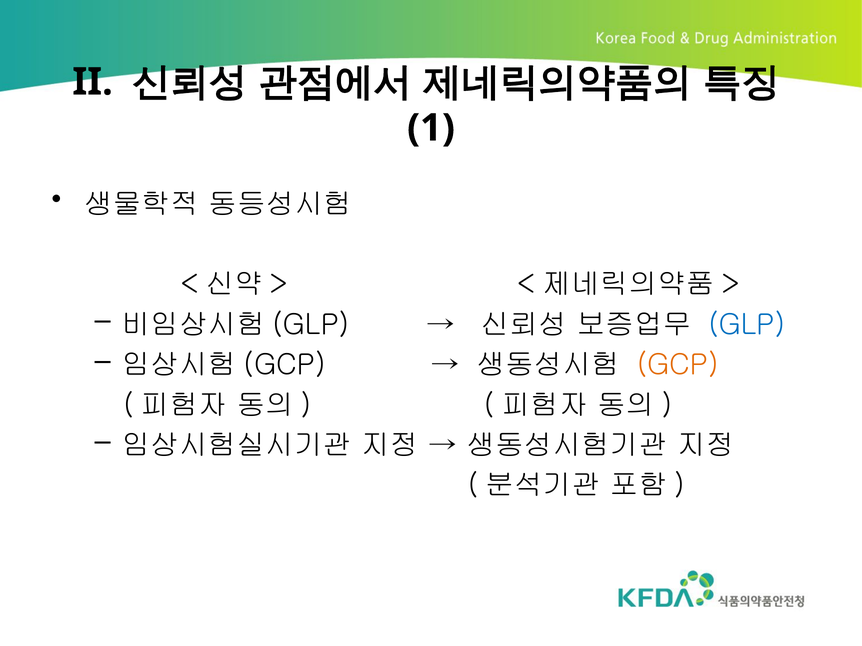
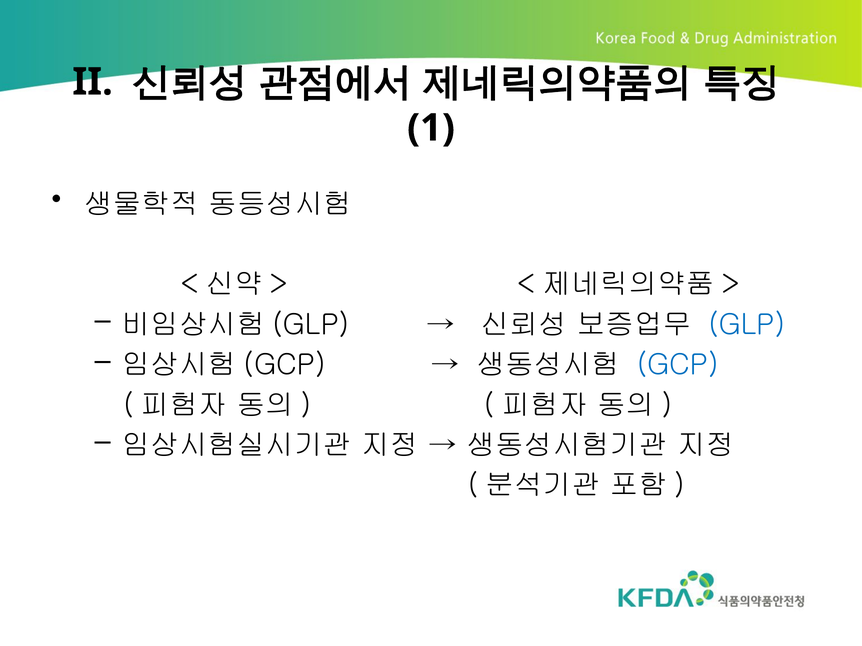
GCP colour: orange -> blue
